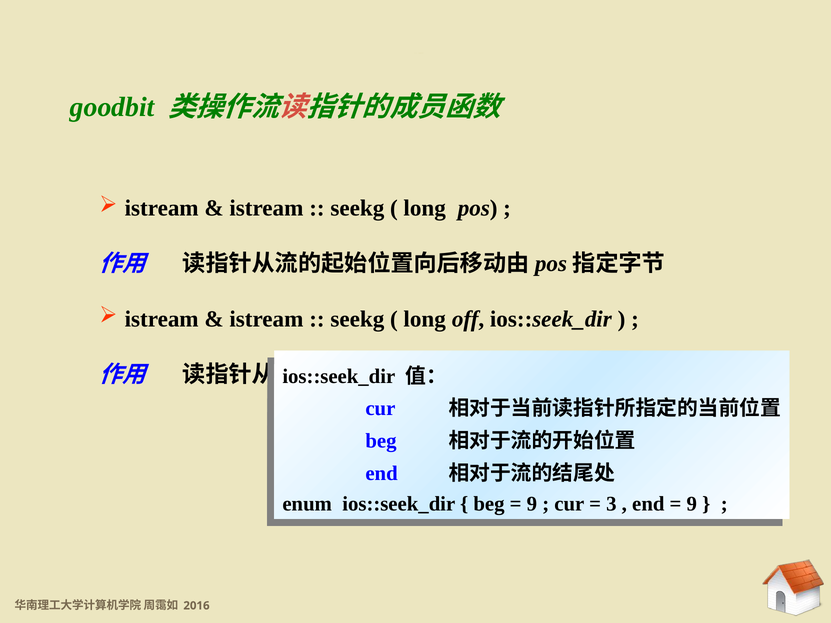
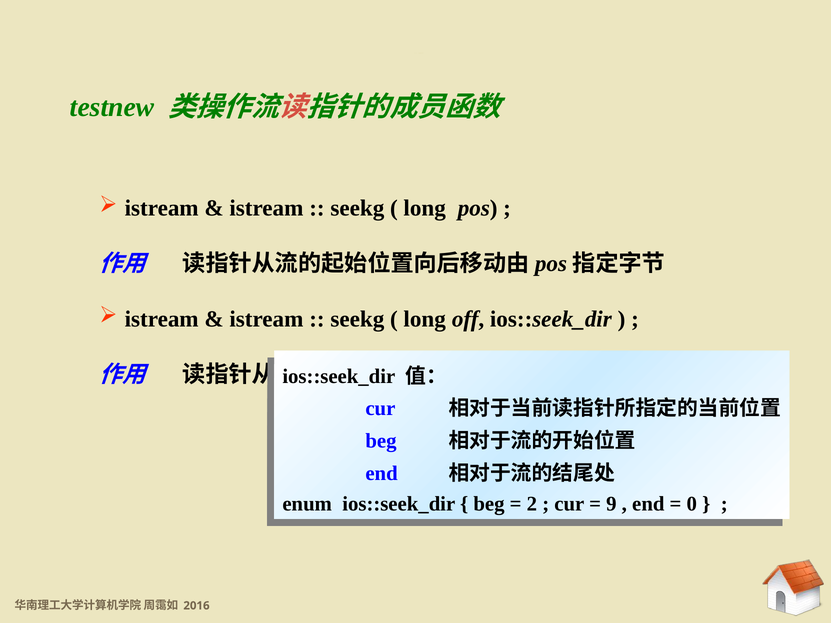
goodbit: goodbit -> testnew
9 at (532, 504): 9 -> 2
3: 3 -> 9
9 at (692, 504): 9 -> 0
